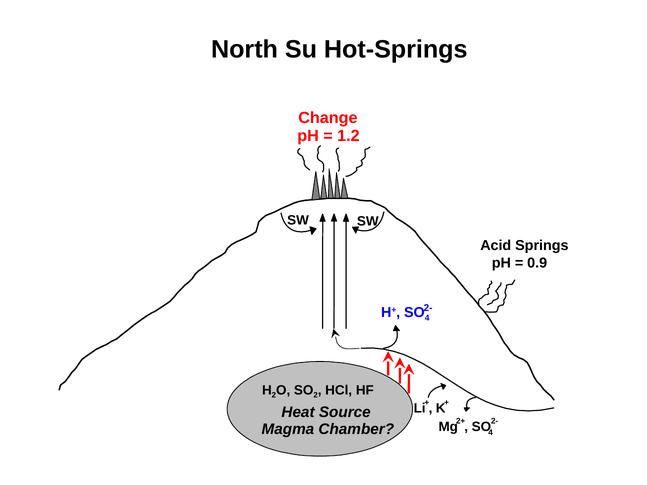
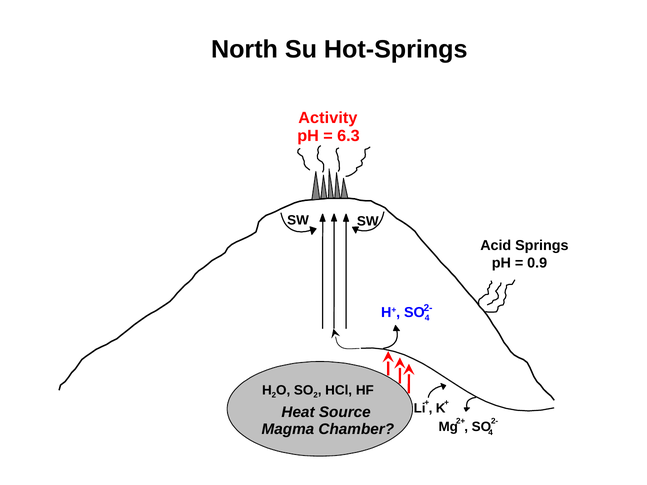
Change: Change -> Activity
1.2: 1.2 -> 6.3
